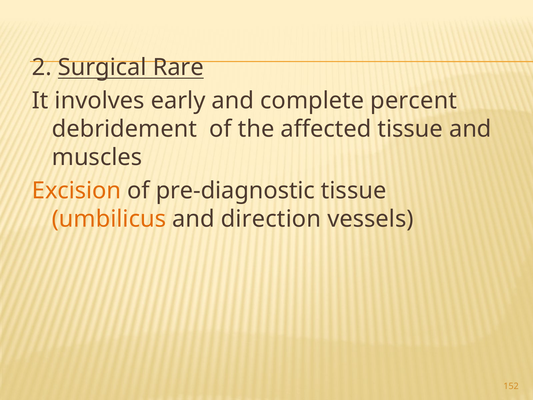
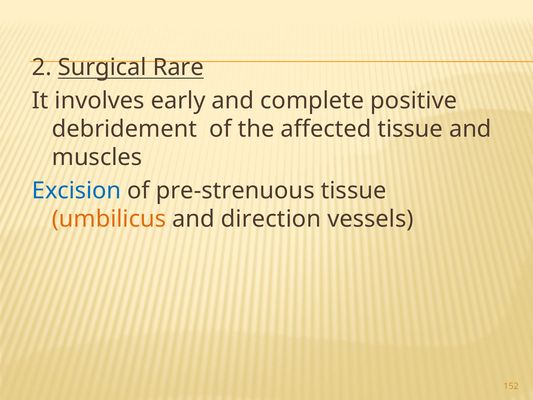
percent: percent -> positive
Excision colour: orange -> blue
pre-diagnostic: pre-diagnostic -> pre-strenuous
